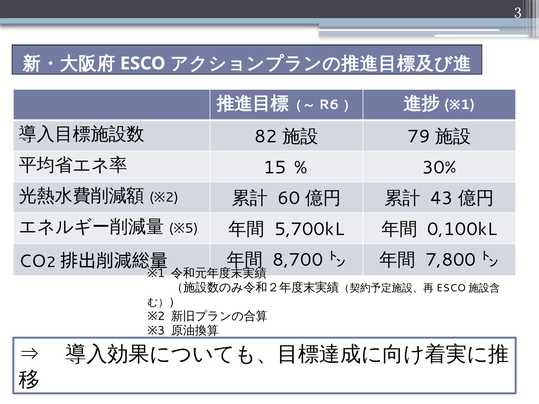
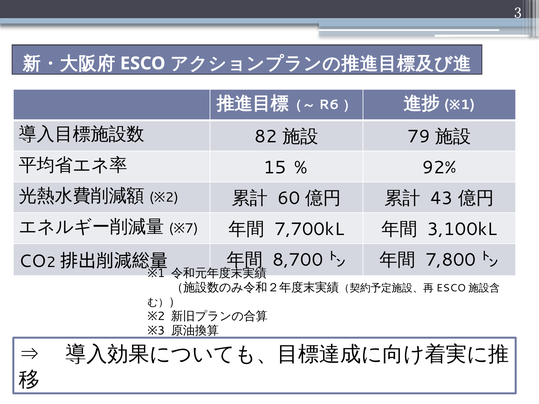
30%: 30% -> 92%
5: 5 -> 7
5,700kL: 5,700kL -> 7,700kL
0,100kL: 0,100kL -> 3,100kL
